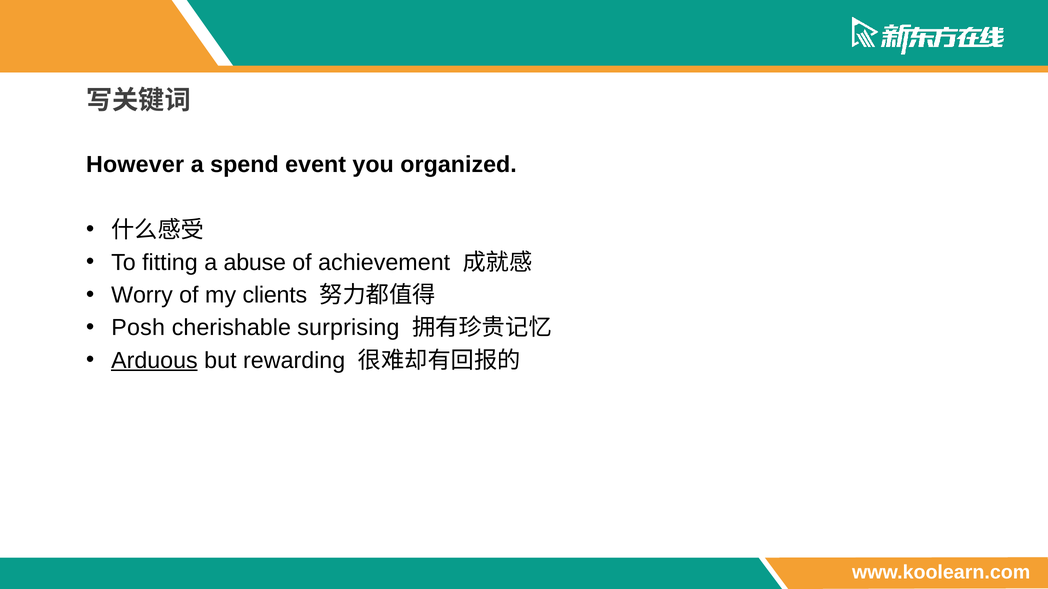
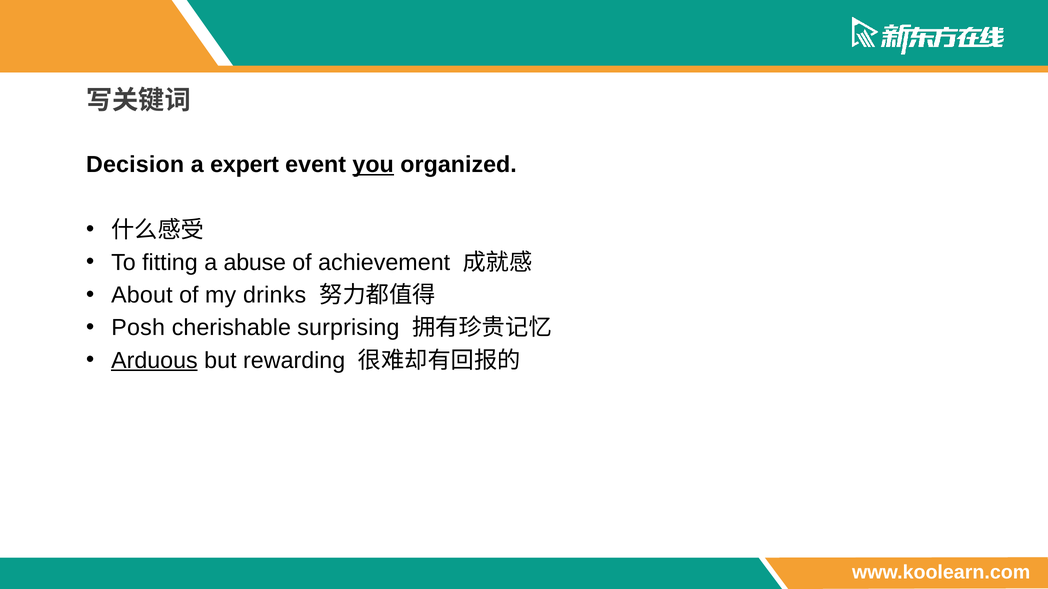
However: However -> Decision
spend: spend -> expert
you underline: none -> present
Worry: Worry -> About
clients: clients -> drinks
